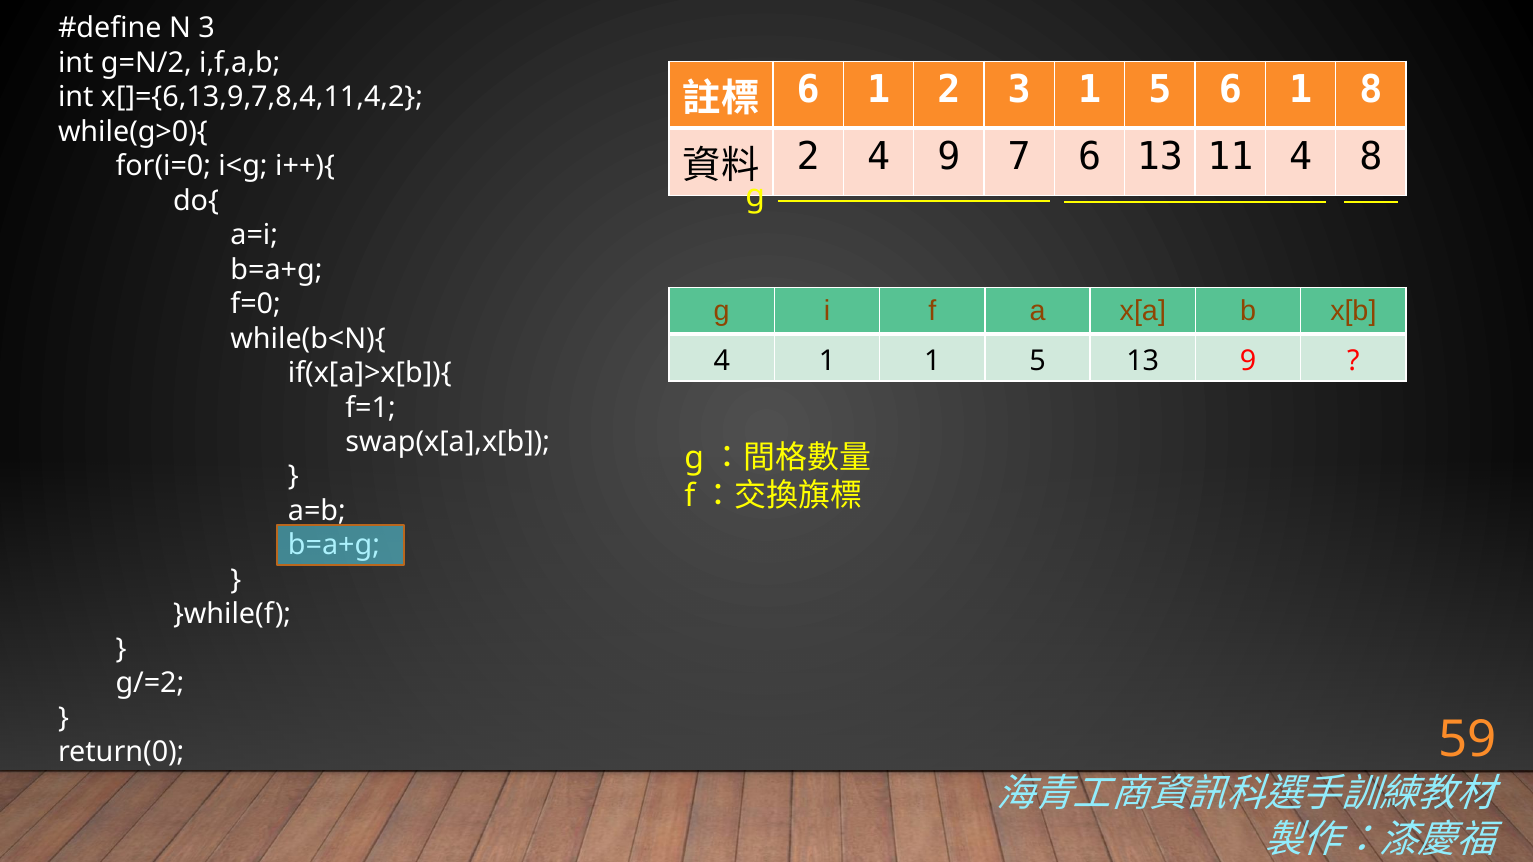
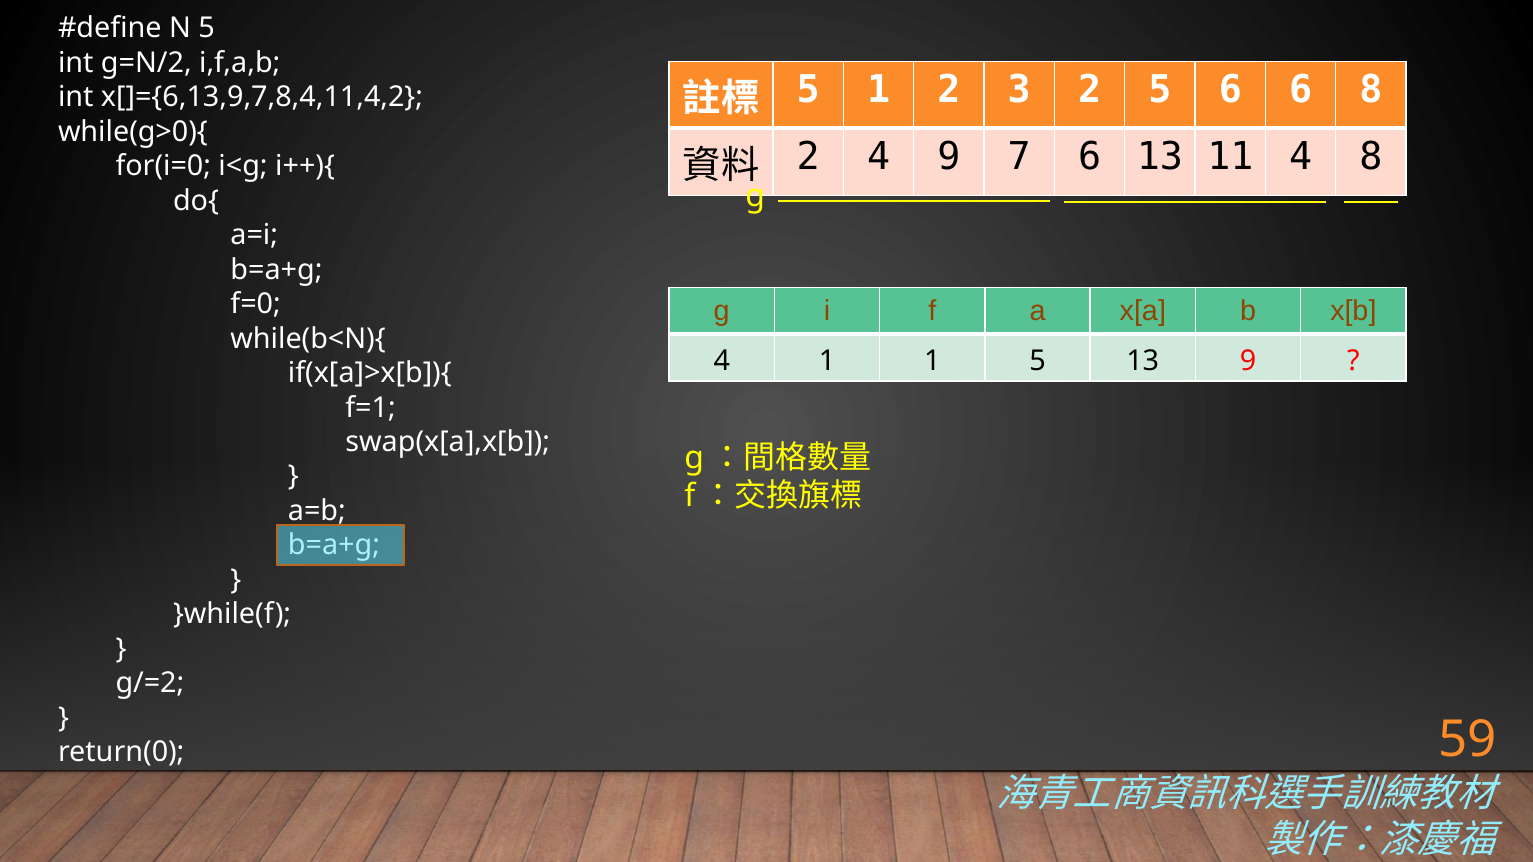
N 3: 3 -> 5
6 at (808, 90): 6 -> 5
3 1: 1 -> 2
5 6 1: 1 -> 6
